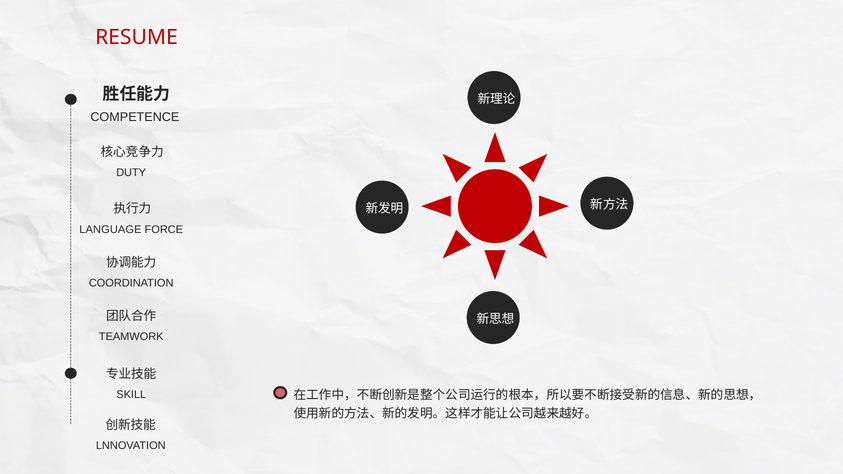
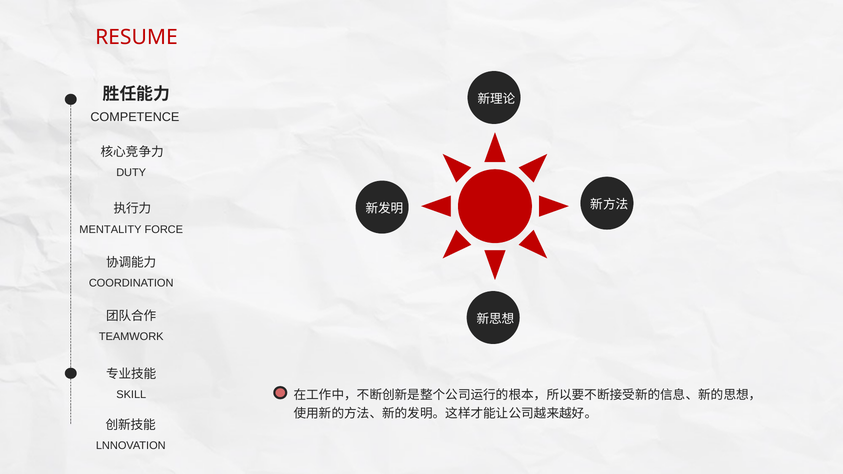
LANGUAGE: LANGUAGE -> MENTALITY
